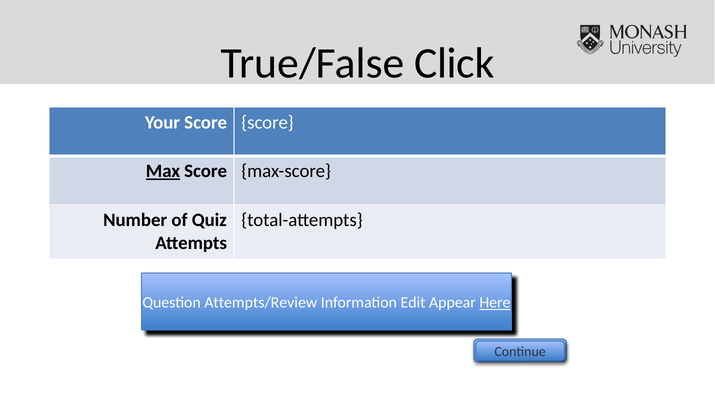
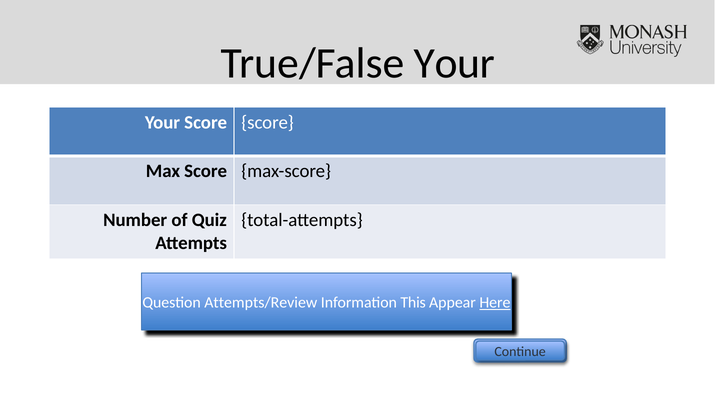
True/False Click: Click -> Your
Max underline: present -> none
Edit: Edit -> This
